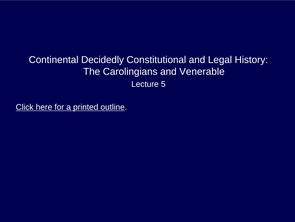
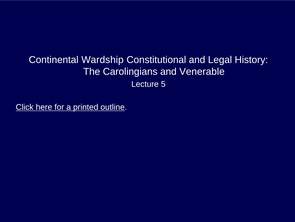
Decidedly: Decidedly -> Wardship
